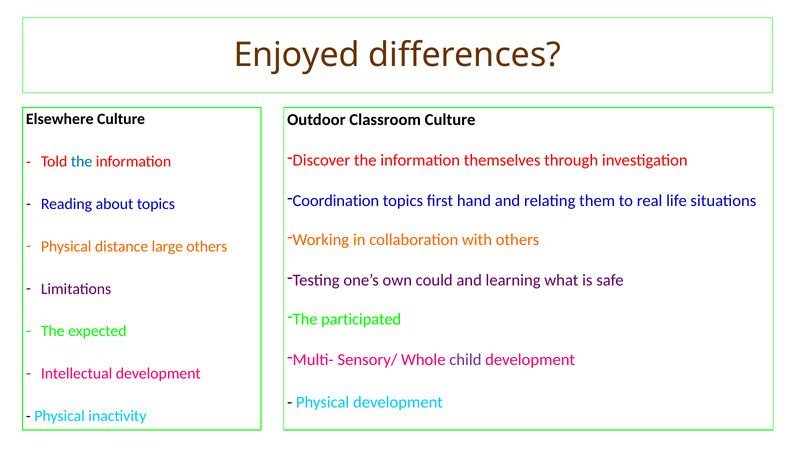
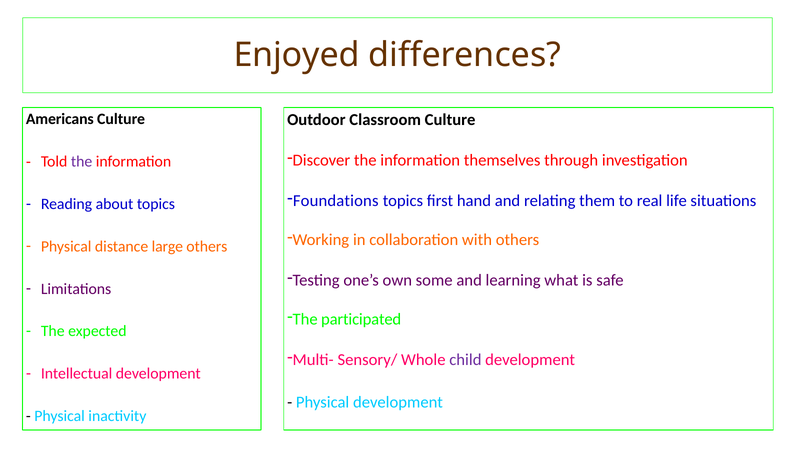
Elsewhere: Elsewhere -> Americans
the at (82, 162) colour: blue -> purple
Coordination: Coordination -> Foundations
could: could -> some
